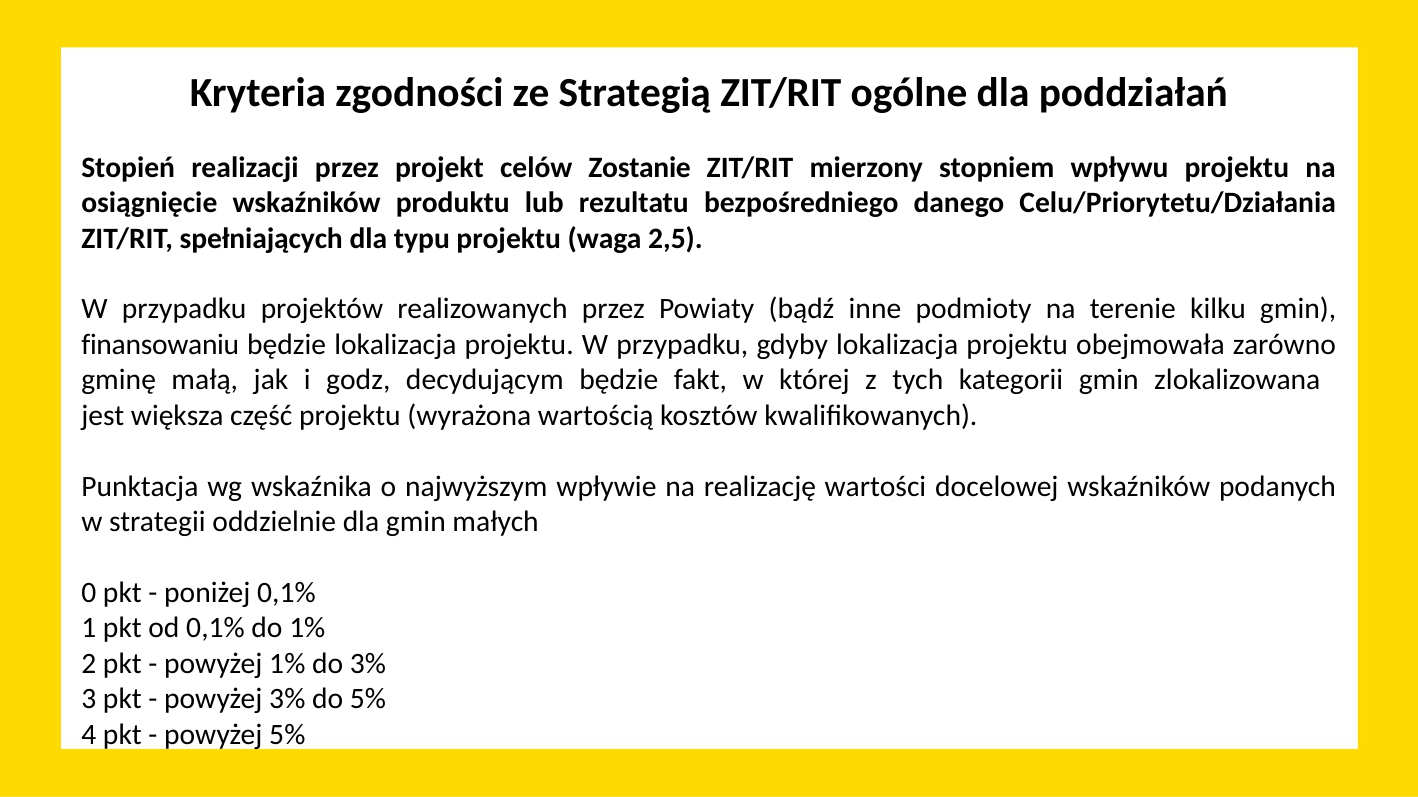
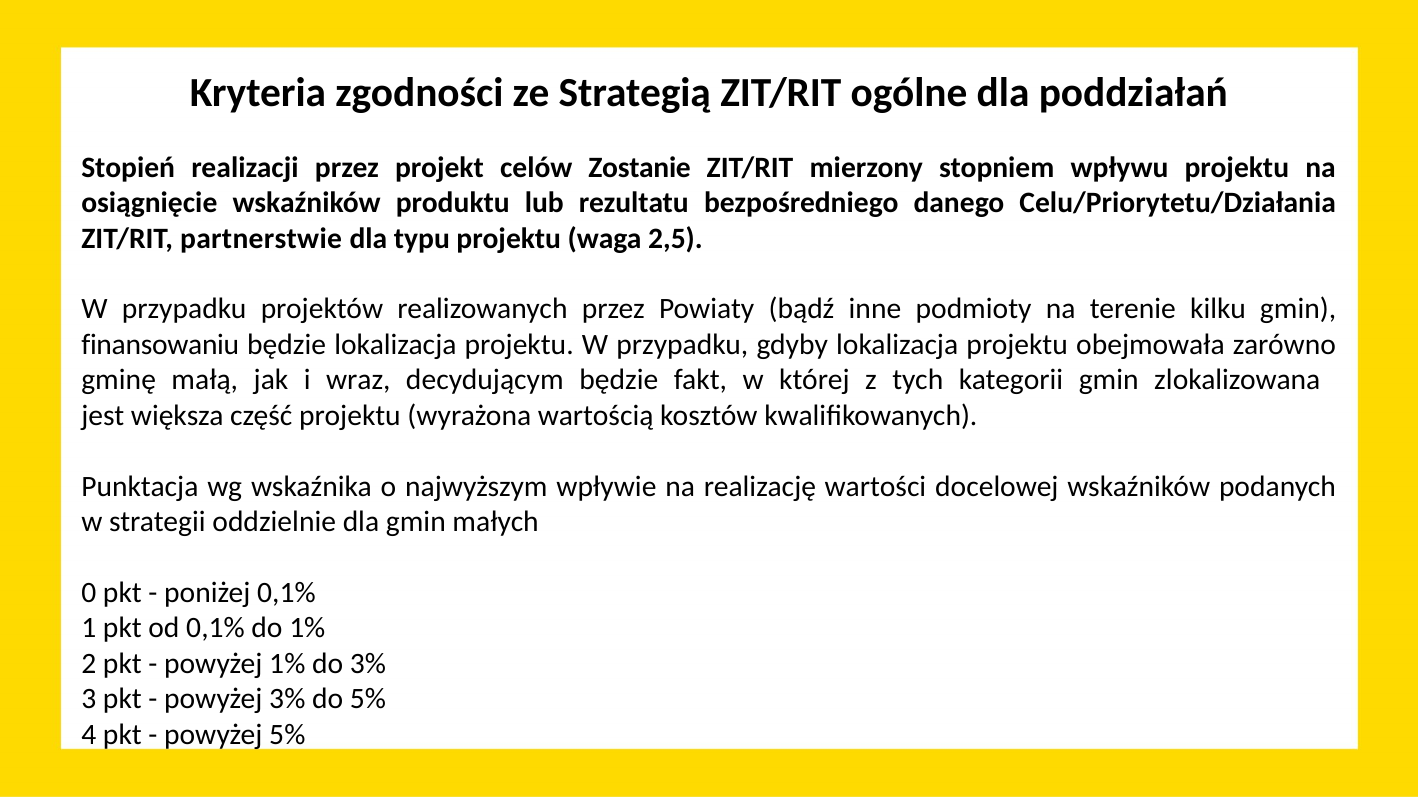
spełniających: spełniających -> partnerstwie
godz: godz -> wraz
